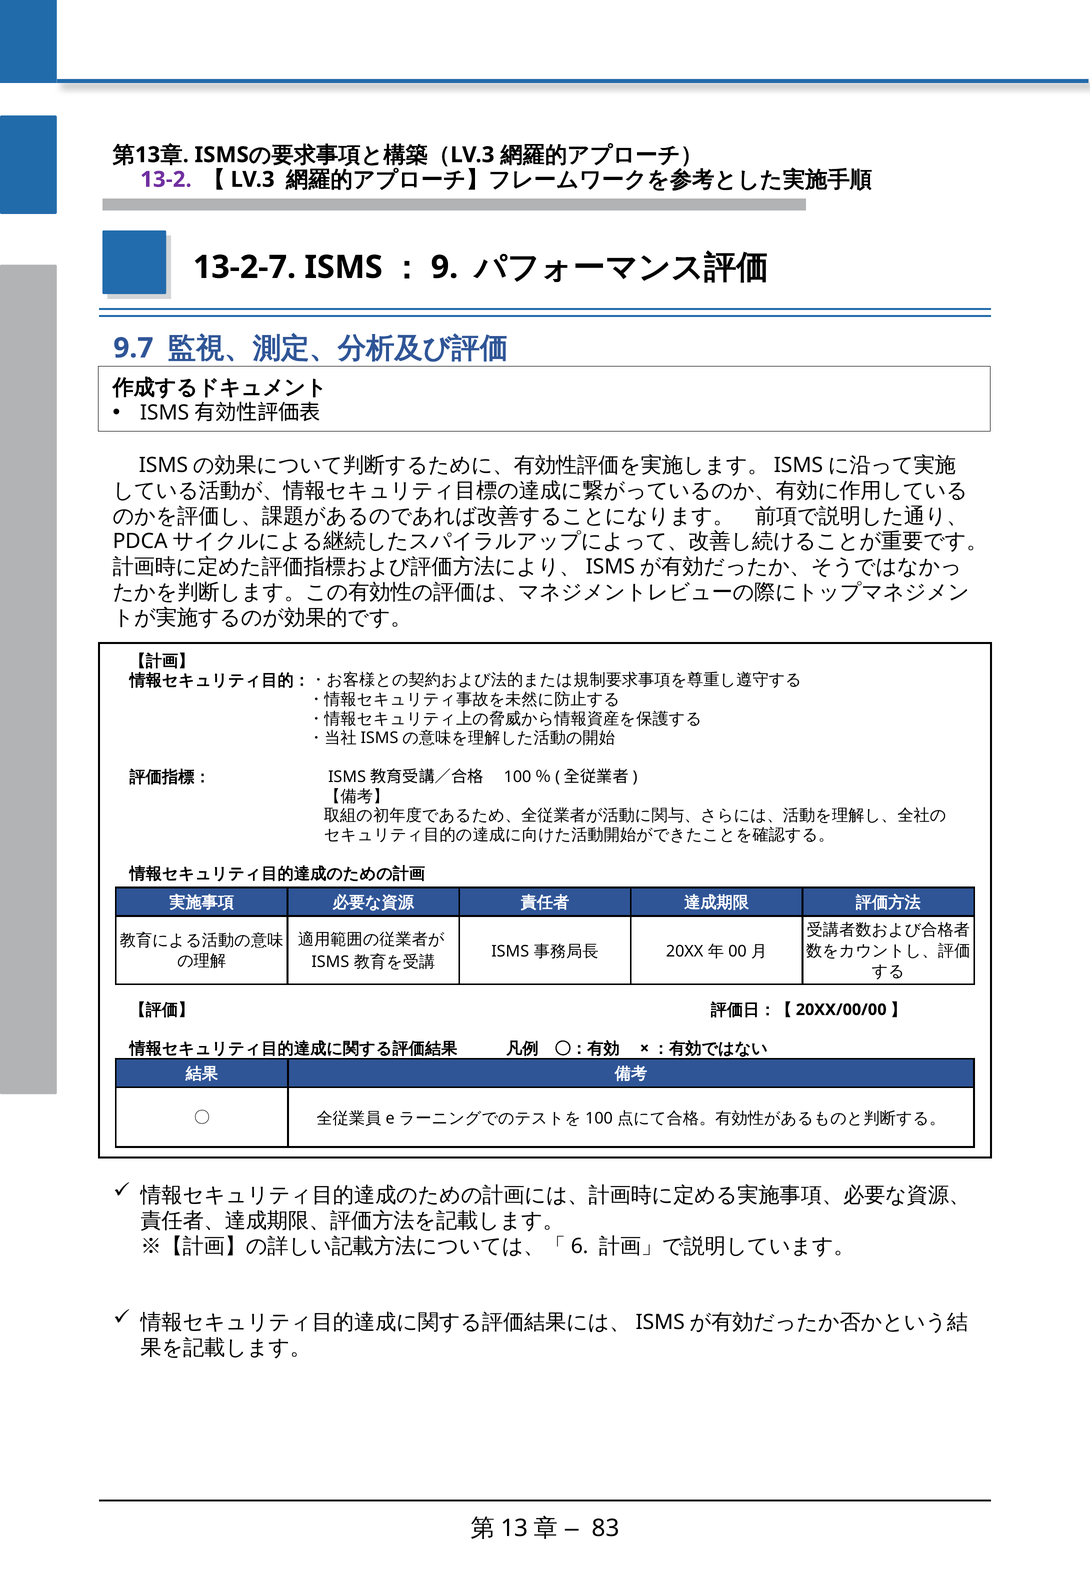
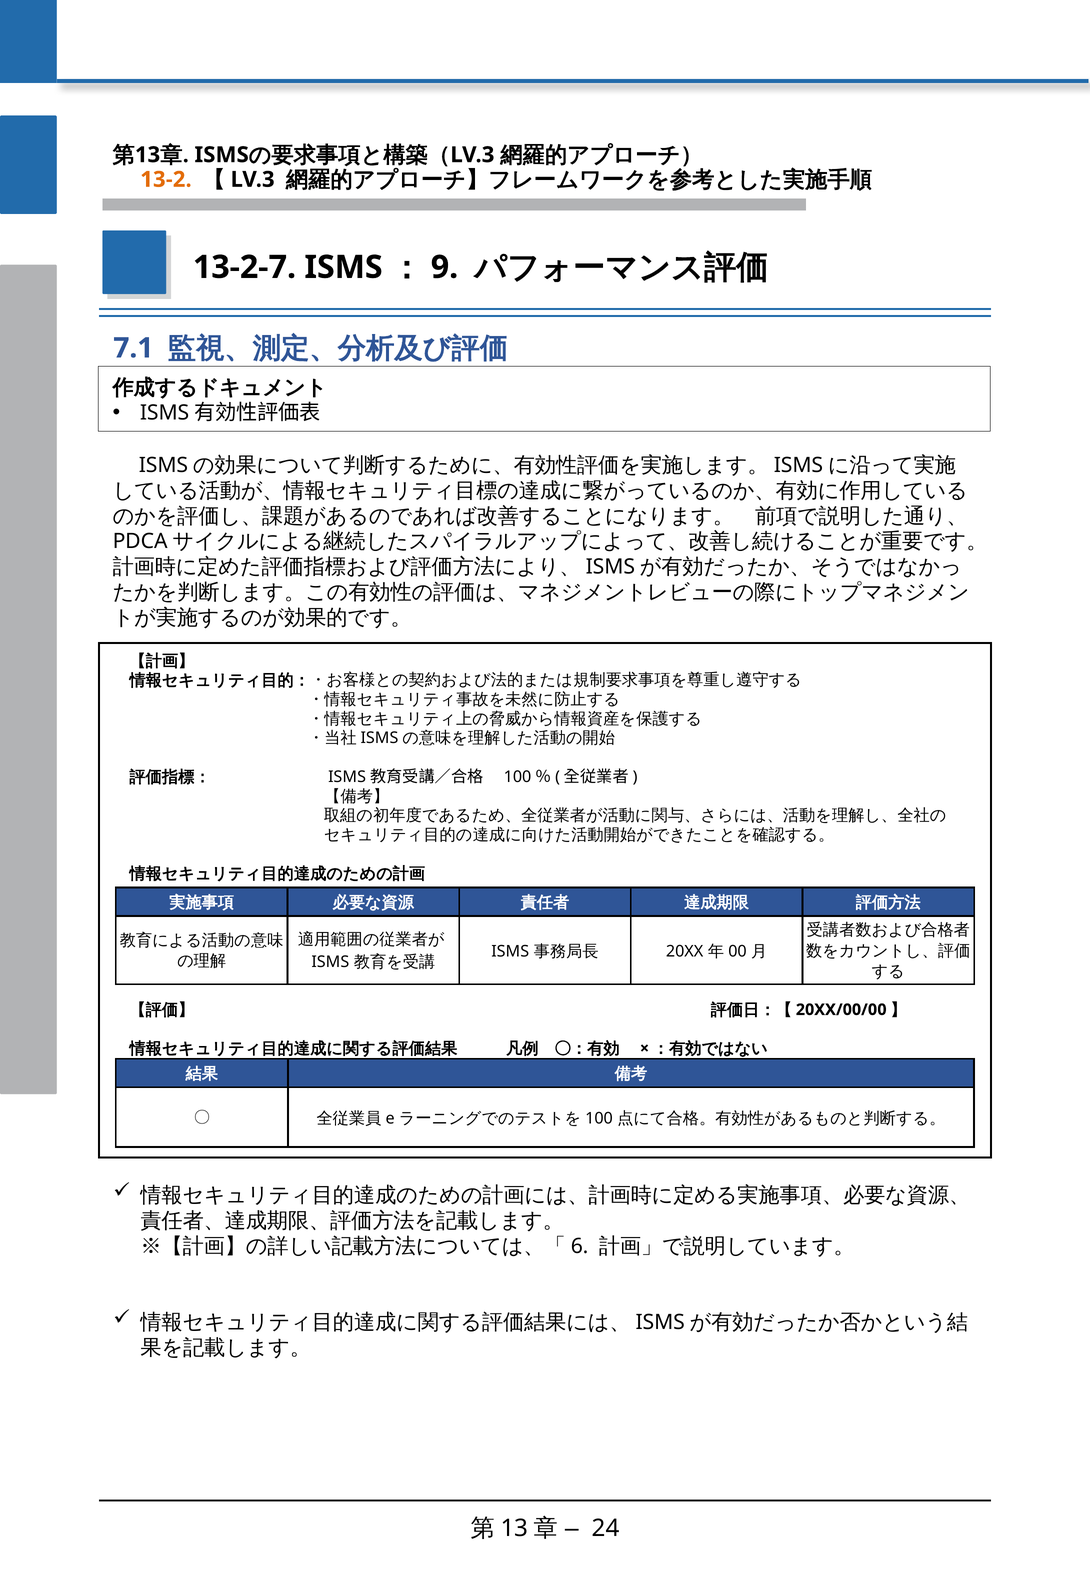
13-2 colour: purple -> orange
9.7: 9.7 -> 7.1
83: 83 -> 24
